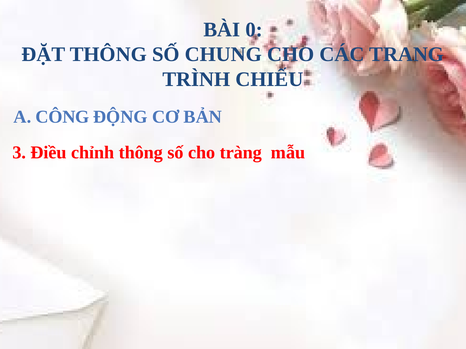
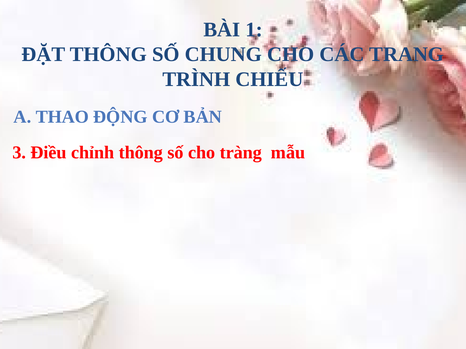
0: 0 -> 1
CÔNG: CÔNG -> THAO
